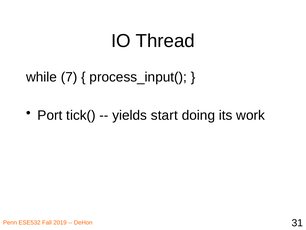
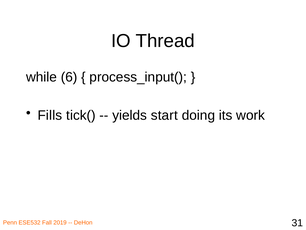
7: 7 -> 6
Port: Port -> Fills
